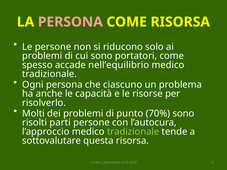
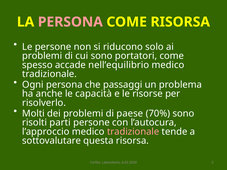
ciascuno: ciascuno -> passaggi
punto: punto -> paese
tradizionale at (133, 132) colour: light green -> pink
